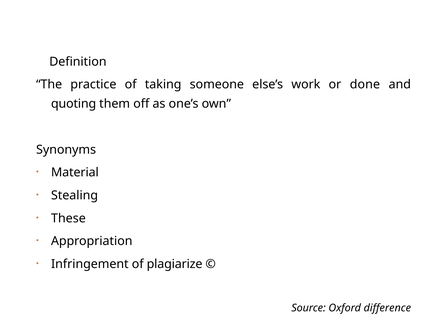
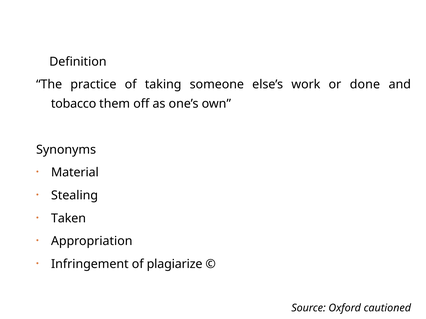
quoting: quoting -> tobacco
These: These -> Taken
difference: difference -> cautioned
